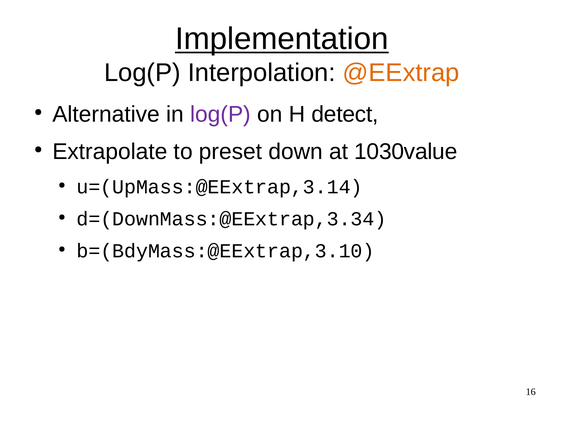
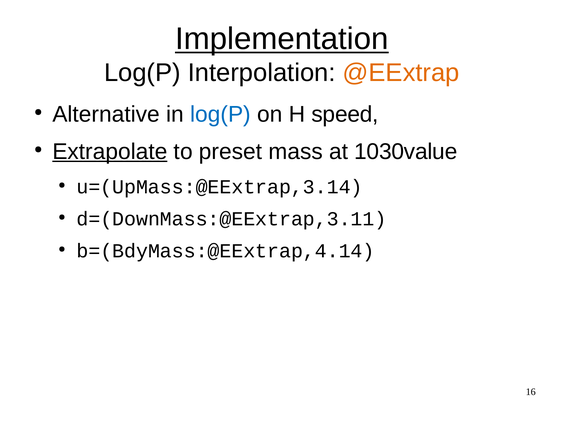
log(P at (220, 114) colour: purple -> blue
detect: detect -> speed
Extrapolate underline: none -> present
down: down -> mass
d=(DownMass:@EExtrap,3.34: d=(DownMass:@EExtrap,3.34 -> d=(DownMass:@EExtrap,3.11
b=(BdyMass:@EExtrap,3.10: b=(BdyMass:@EExtrap,3.10 -> b=(BdyMass:@EExtrap,4.14
